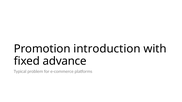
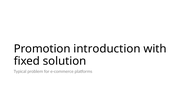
advance: advance -> solution
